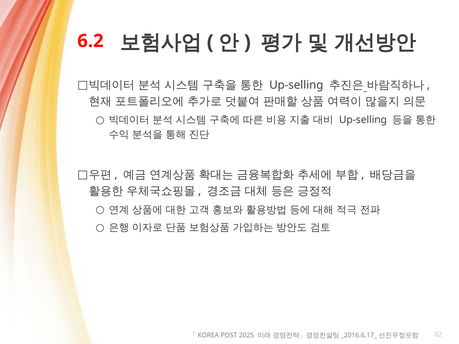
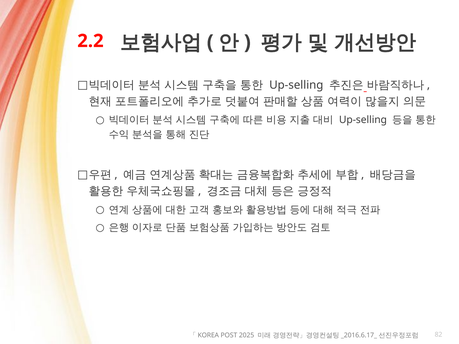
6.2: 6.2 -> 2.2
